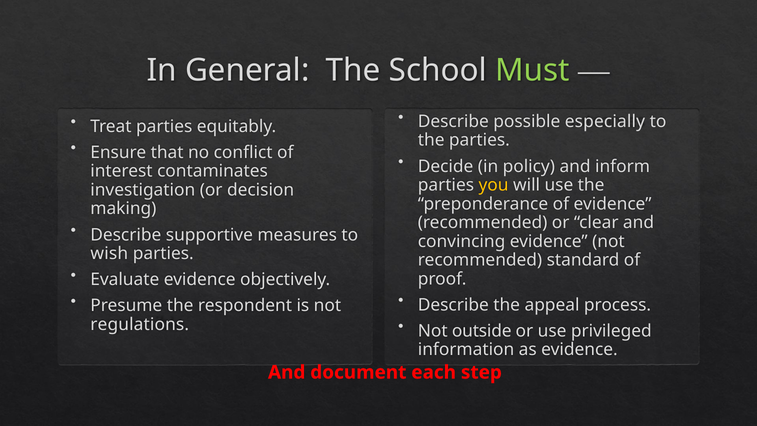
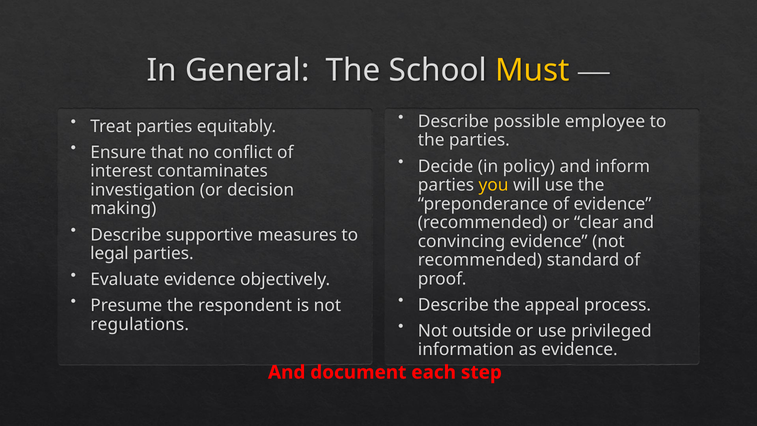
Must colour: light green -> yellow
especially: especially -> employee
wish: wish -> legal
